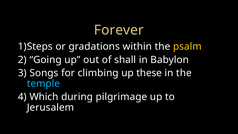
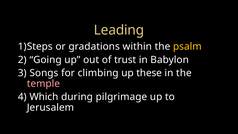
Forever: Forever -> Leading
shall: shall -> trust
temple colour: light blue -> pink
